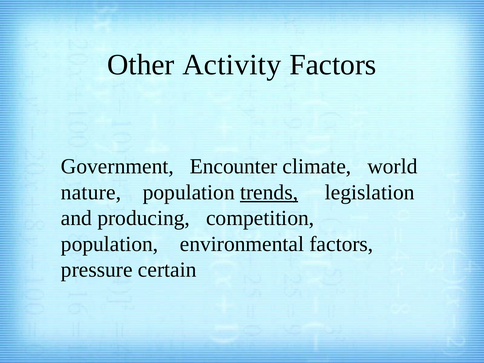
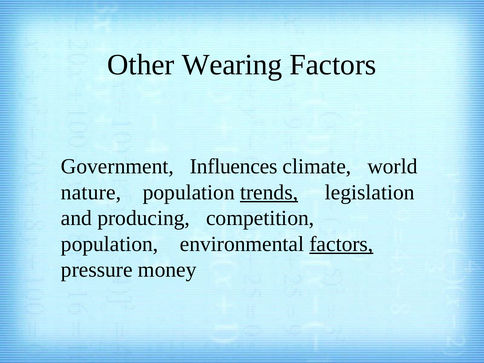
Activity: Activity -> Wearing
Encounter: Encounter -> Influences
factors at (341, 244) underline: none -> present
certain: certain -> money
